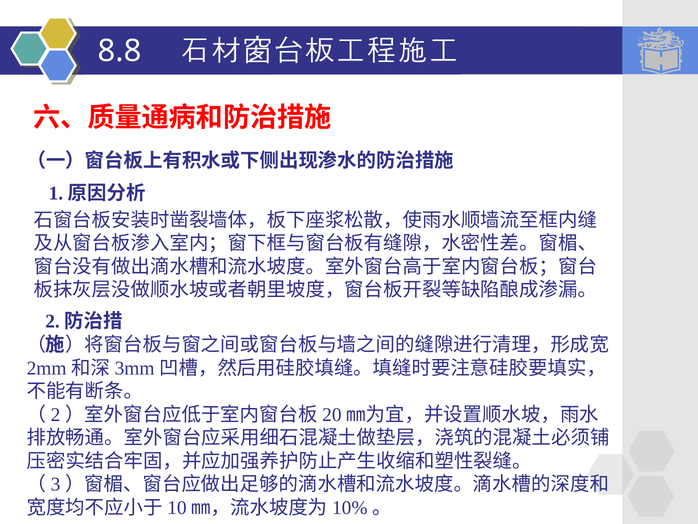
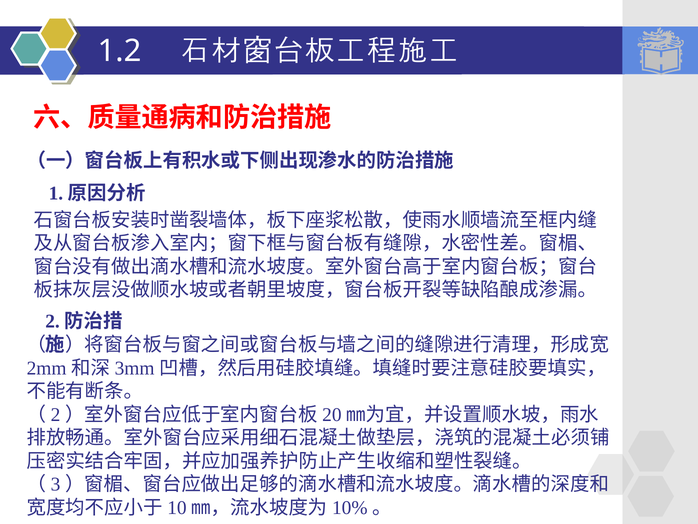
8.8: 8.8 -> 1.2
